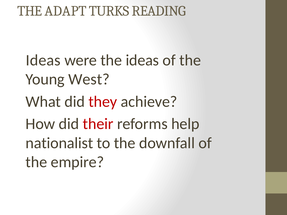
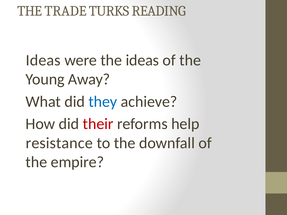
ADAPT: ADAPT -> TRADE
West: West -> Away
they colour: red -> blue
nationalist: nationalist -> resistance
